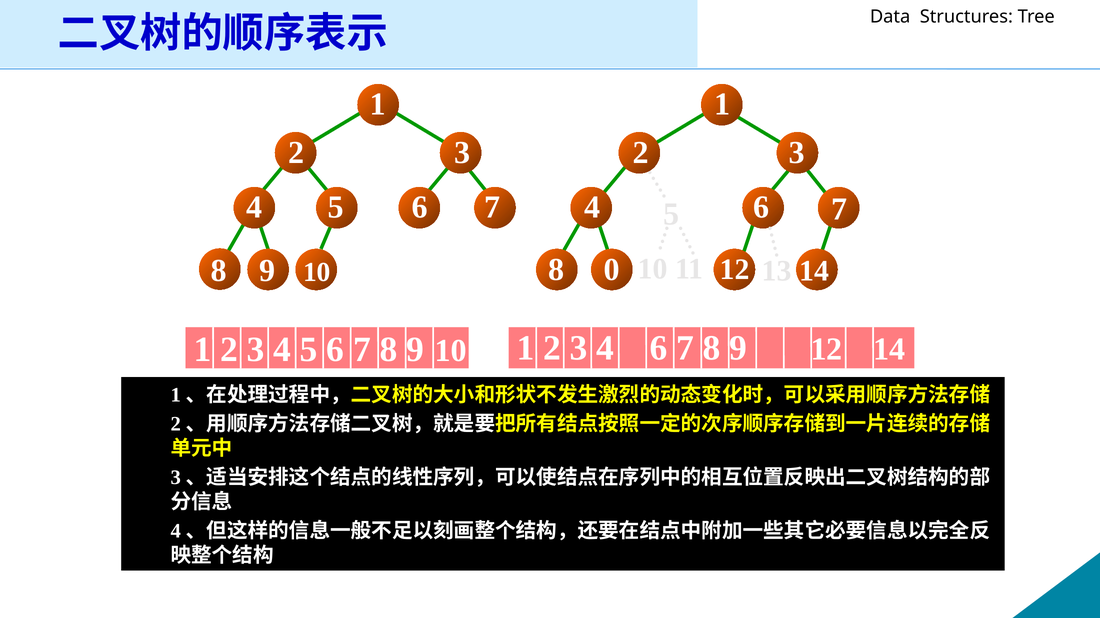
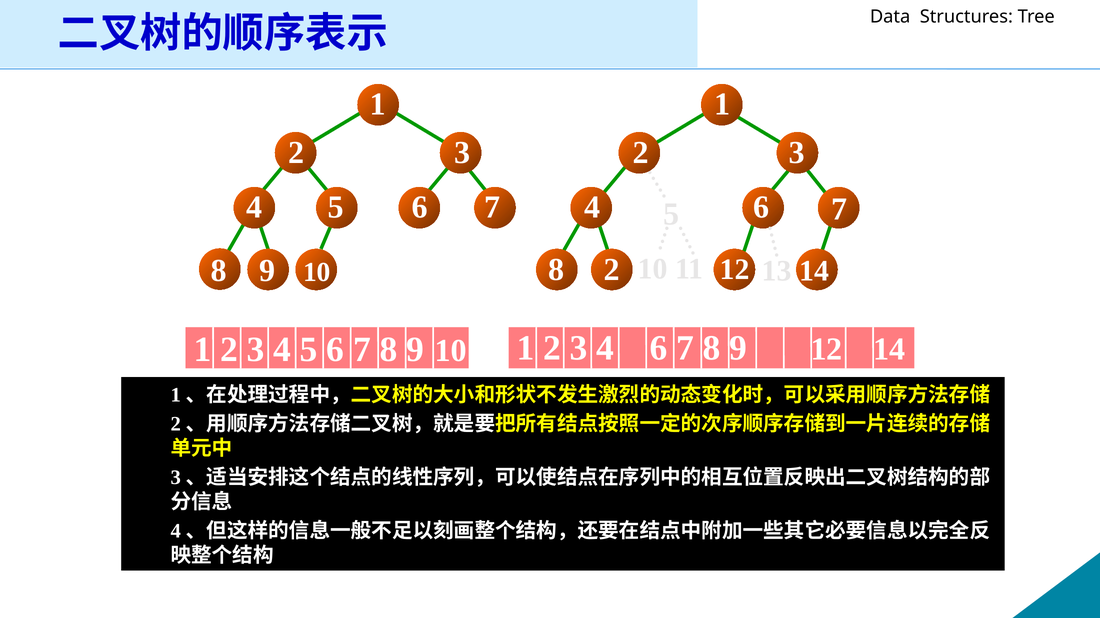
8 0: 0 -> 2
